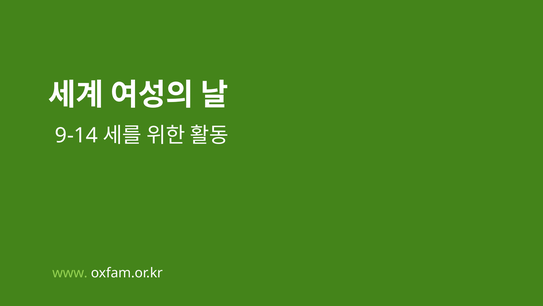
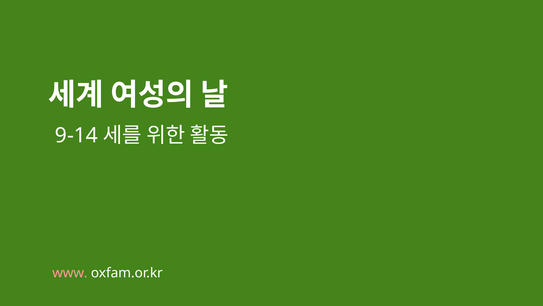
www colour: light green -> pink
